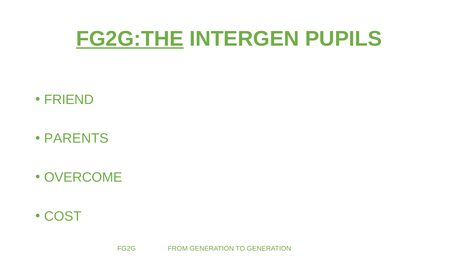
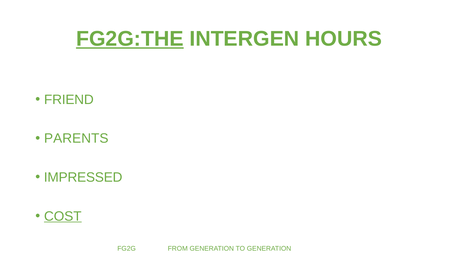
PUPILS: PUPILS -> HOURS
OVERCOME: OVERCOME -> IMPRESSED
COST underline: none -> present
